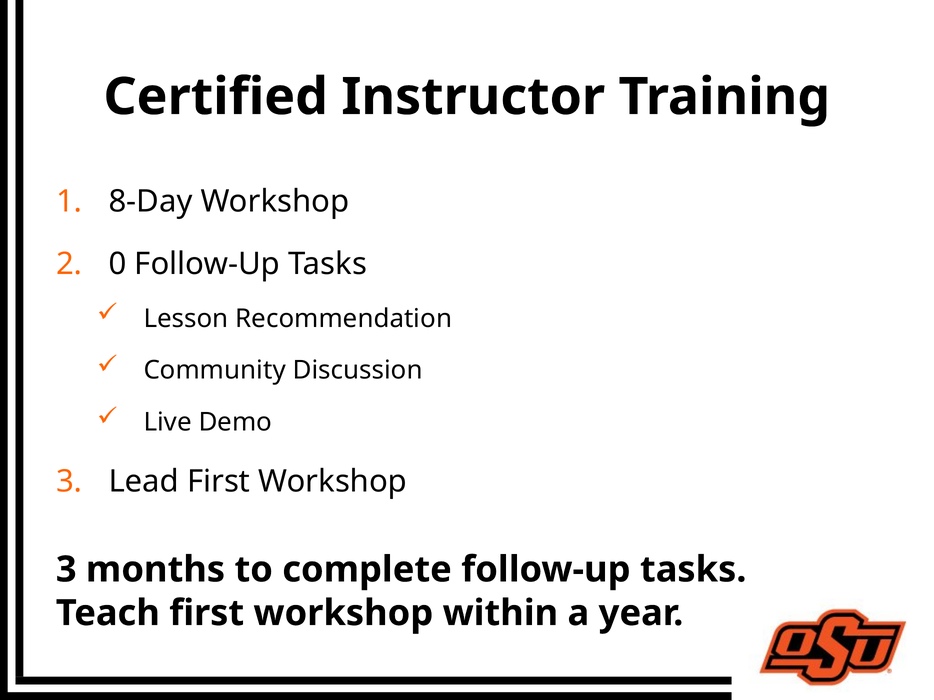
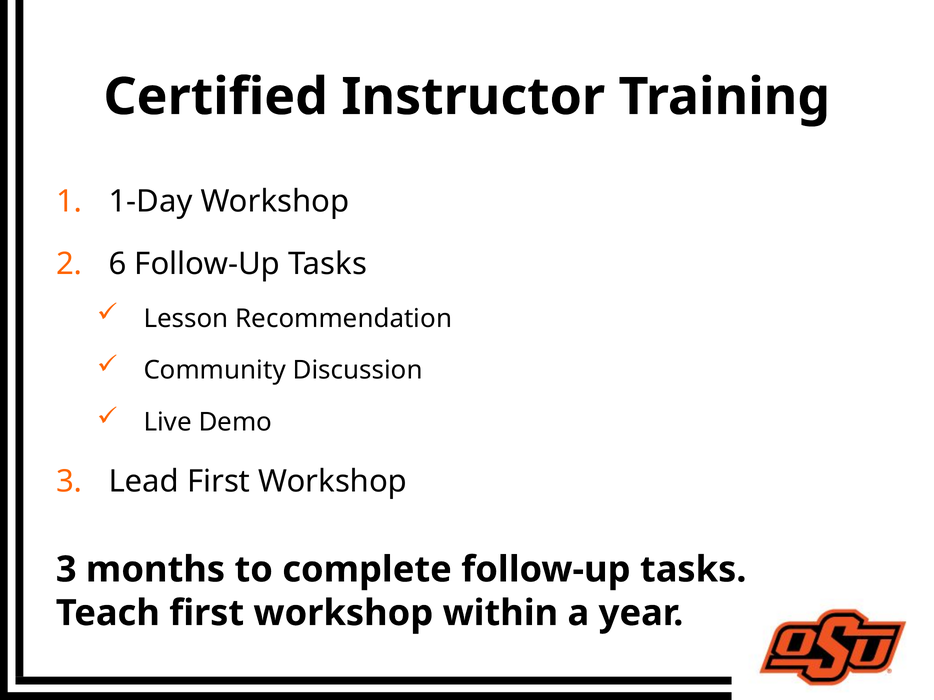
8-Day: 8-Day -> 1-Day
0: 0 -> 6
